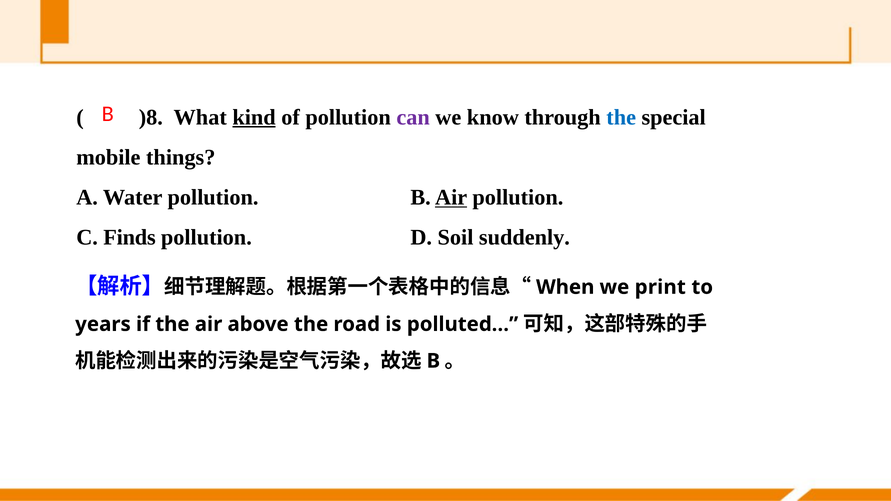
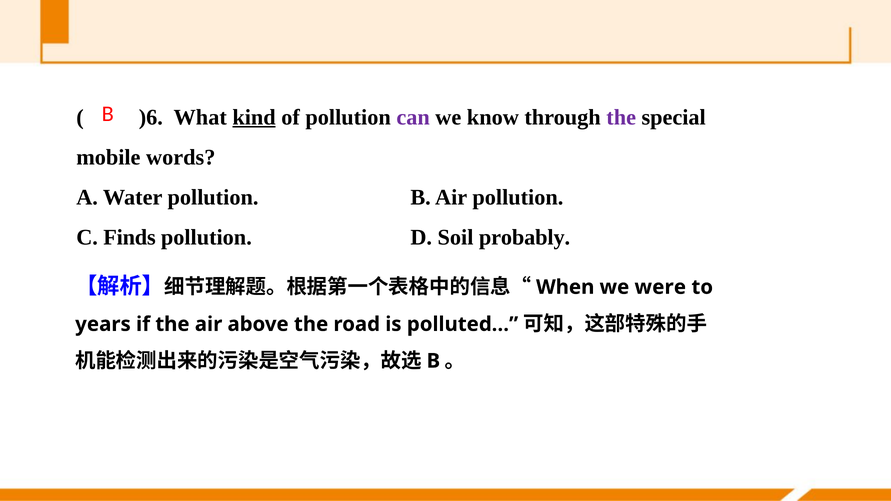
)8: )8 -> )6
the at (621, 117) colour: blue -> purple
things: things -> words
Air at (451, 198) underline: present -> none
suddenly: suddenly -> probably
print: print -> were
